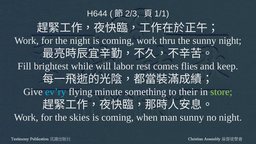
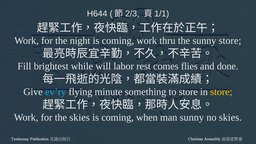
sunny night: night -> store
keep: keep -> done
to their: their -> store
store at (221, 92) colour: light green -> yellow
no night: night -> skies
